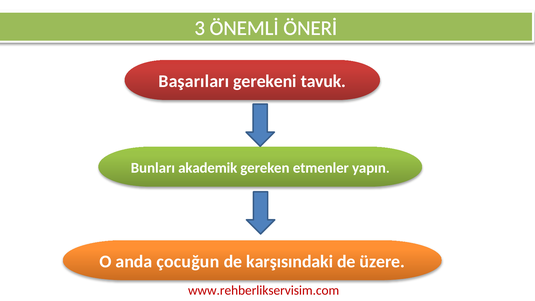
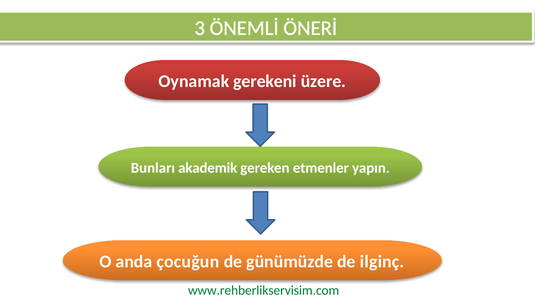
Başarıları: Başarıları -> Oynamak
tavuk: tavuk -> üzere
karşısındaki: karşısındaki -> günümüzde
üzere: üzere -> ilginç
www.rehberlikservisim.com colour: red -> green
